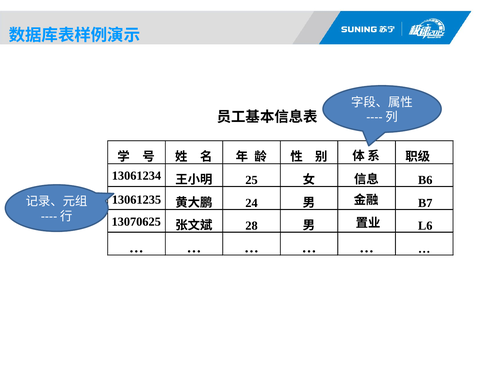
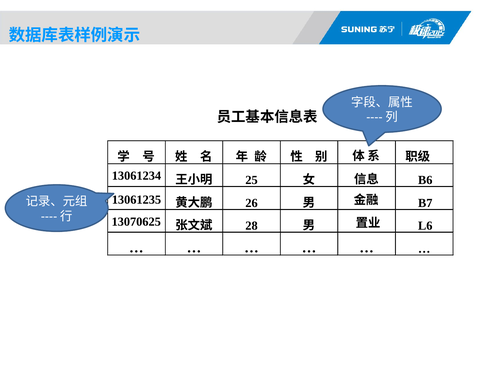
24: 24 -> 26
